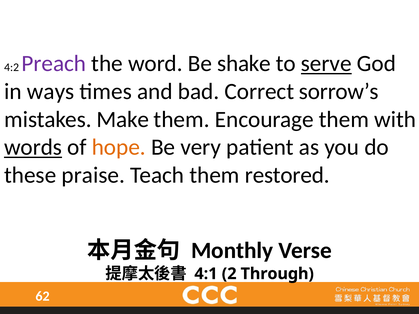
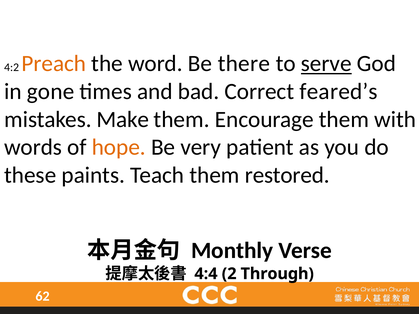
Preach colour: purple -> orange
shake: shake -> there
ways: ways -> gone
sorrow’s: sorrow’s -> feared’s
words underline: present -> none
praise: praise -> paints
4:1: 4:1 -> 4:4
